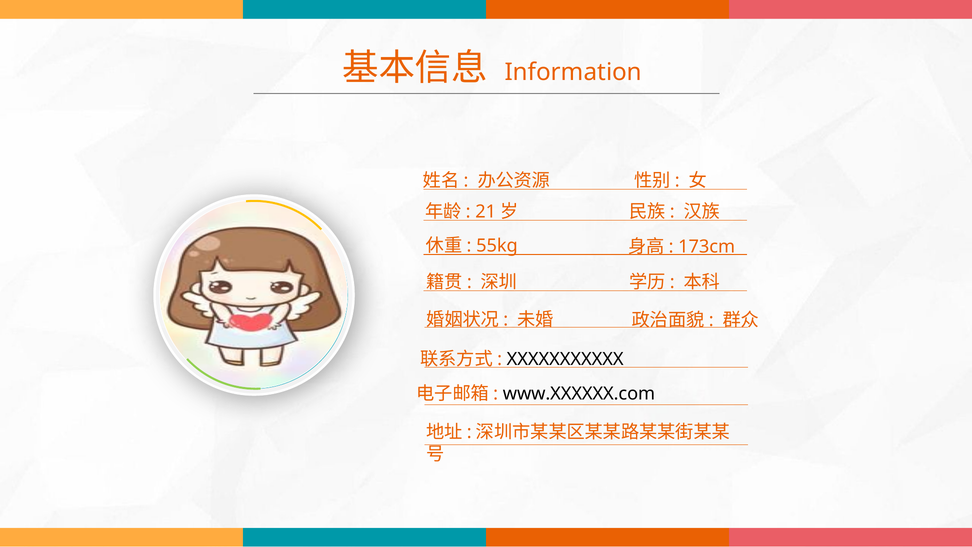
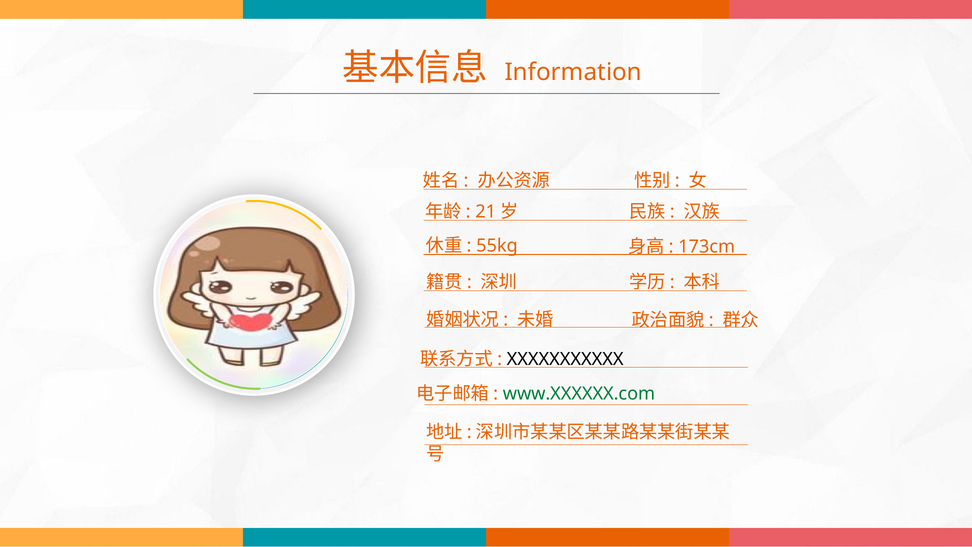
www.XXXXXX.com colour: black -> green
